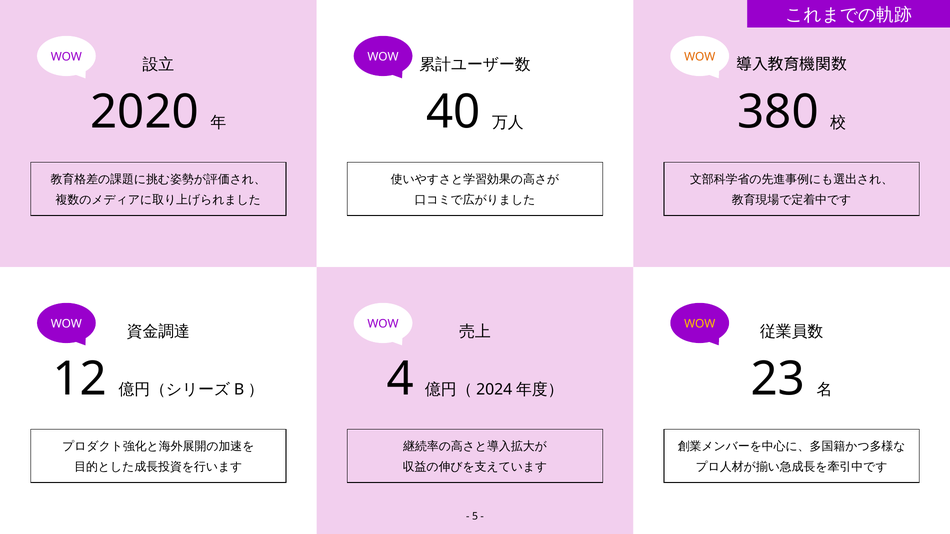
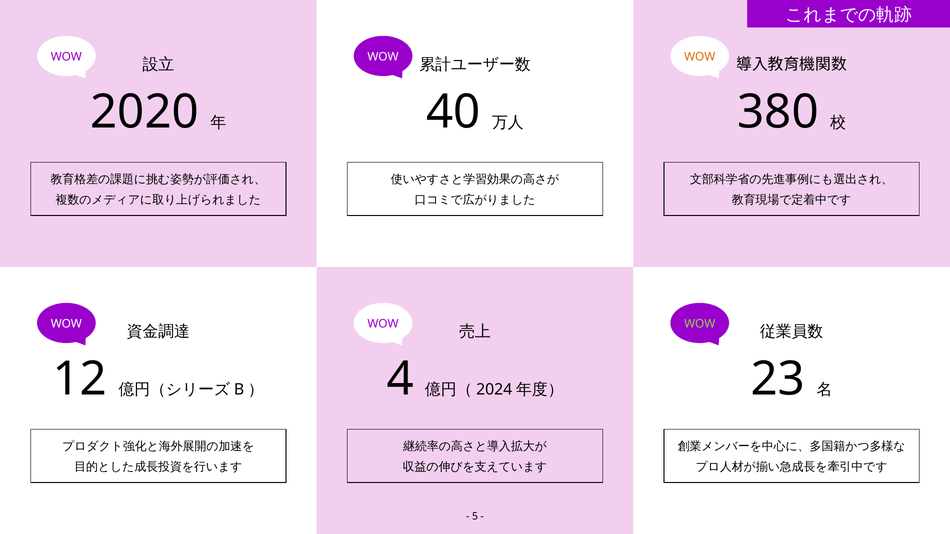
WOW at (700, 324) colour: yellow -> light green
